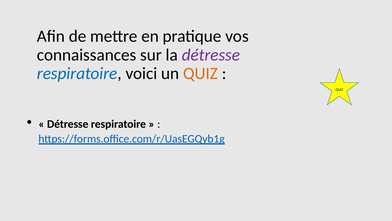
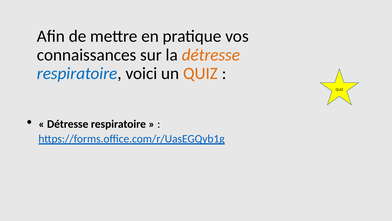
détresse at (211, 55) colour: purple -> orange
